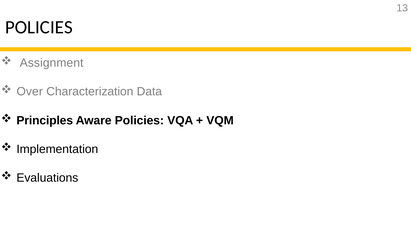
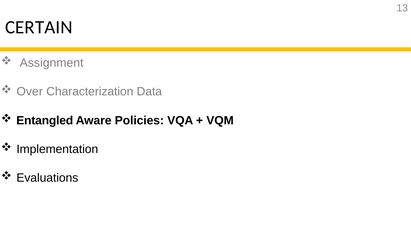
POLICIES at (39, 27): POLICIES -> CERTAIN
Principles: Principles -> Entangled
